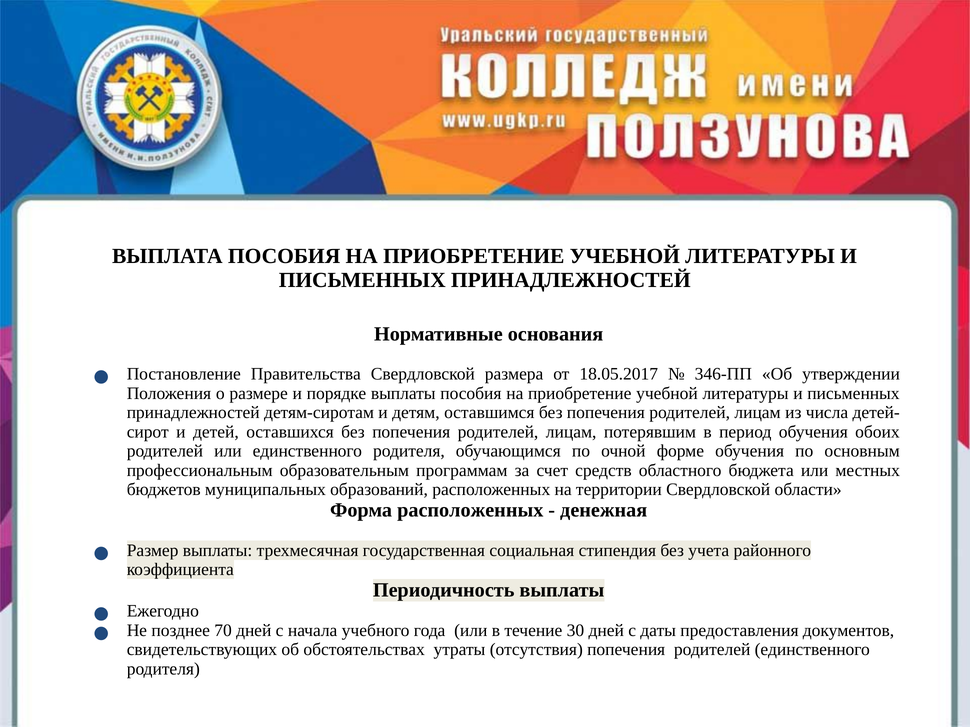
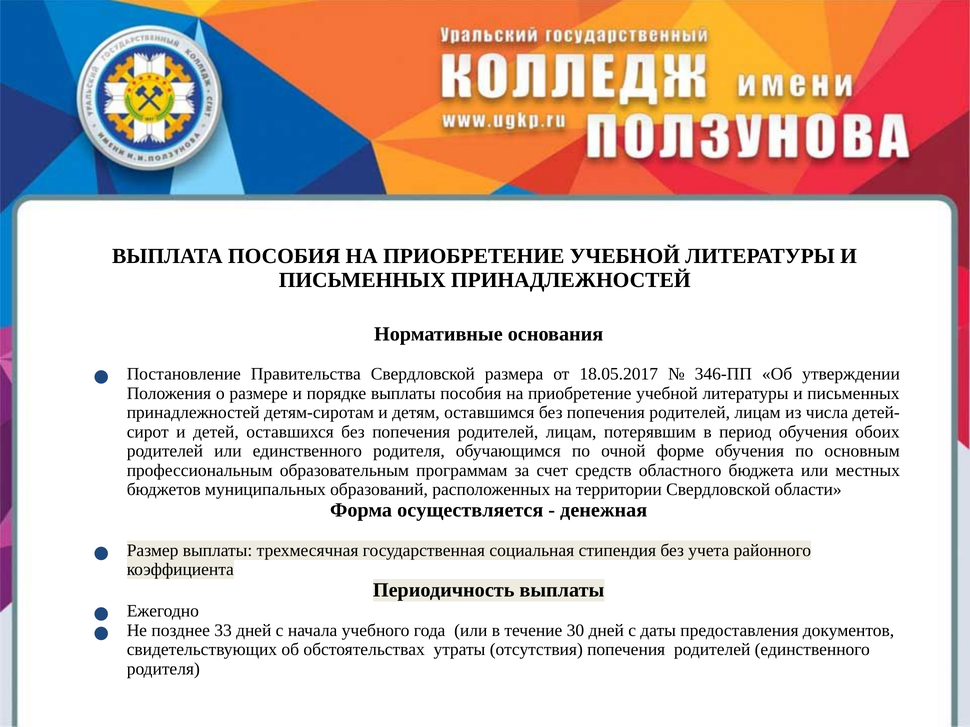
Форма расположенных: расположенных -> осуществляется
70: 70 -> 33
